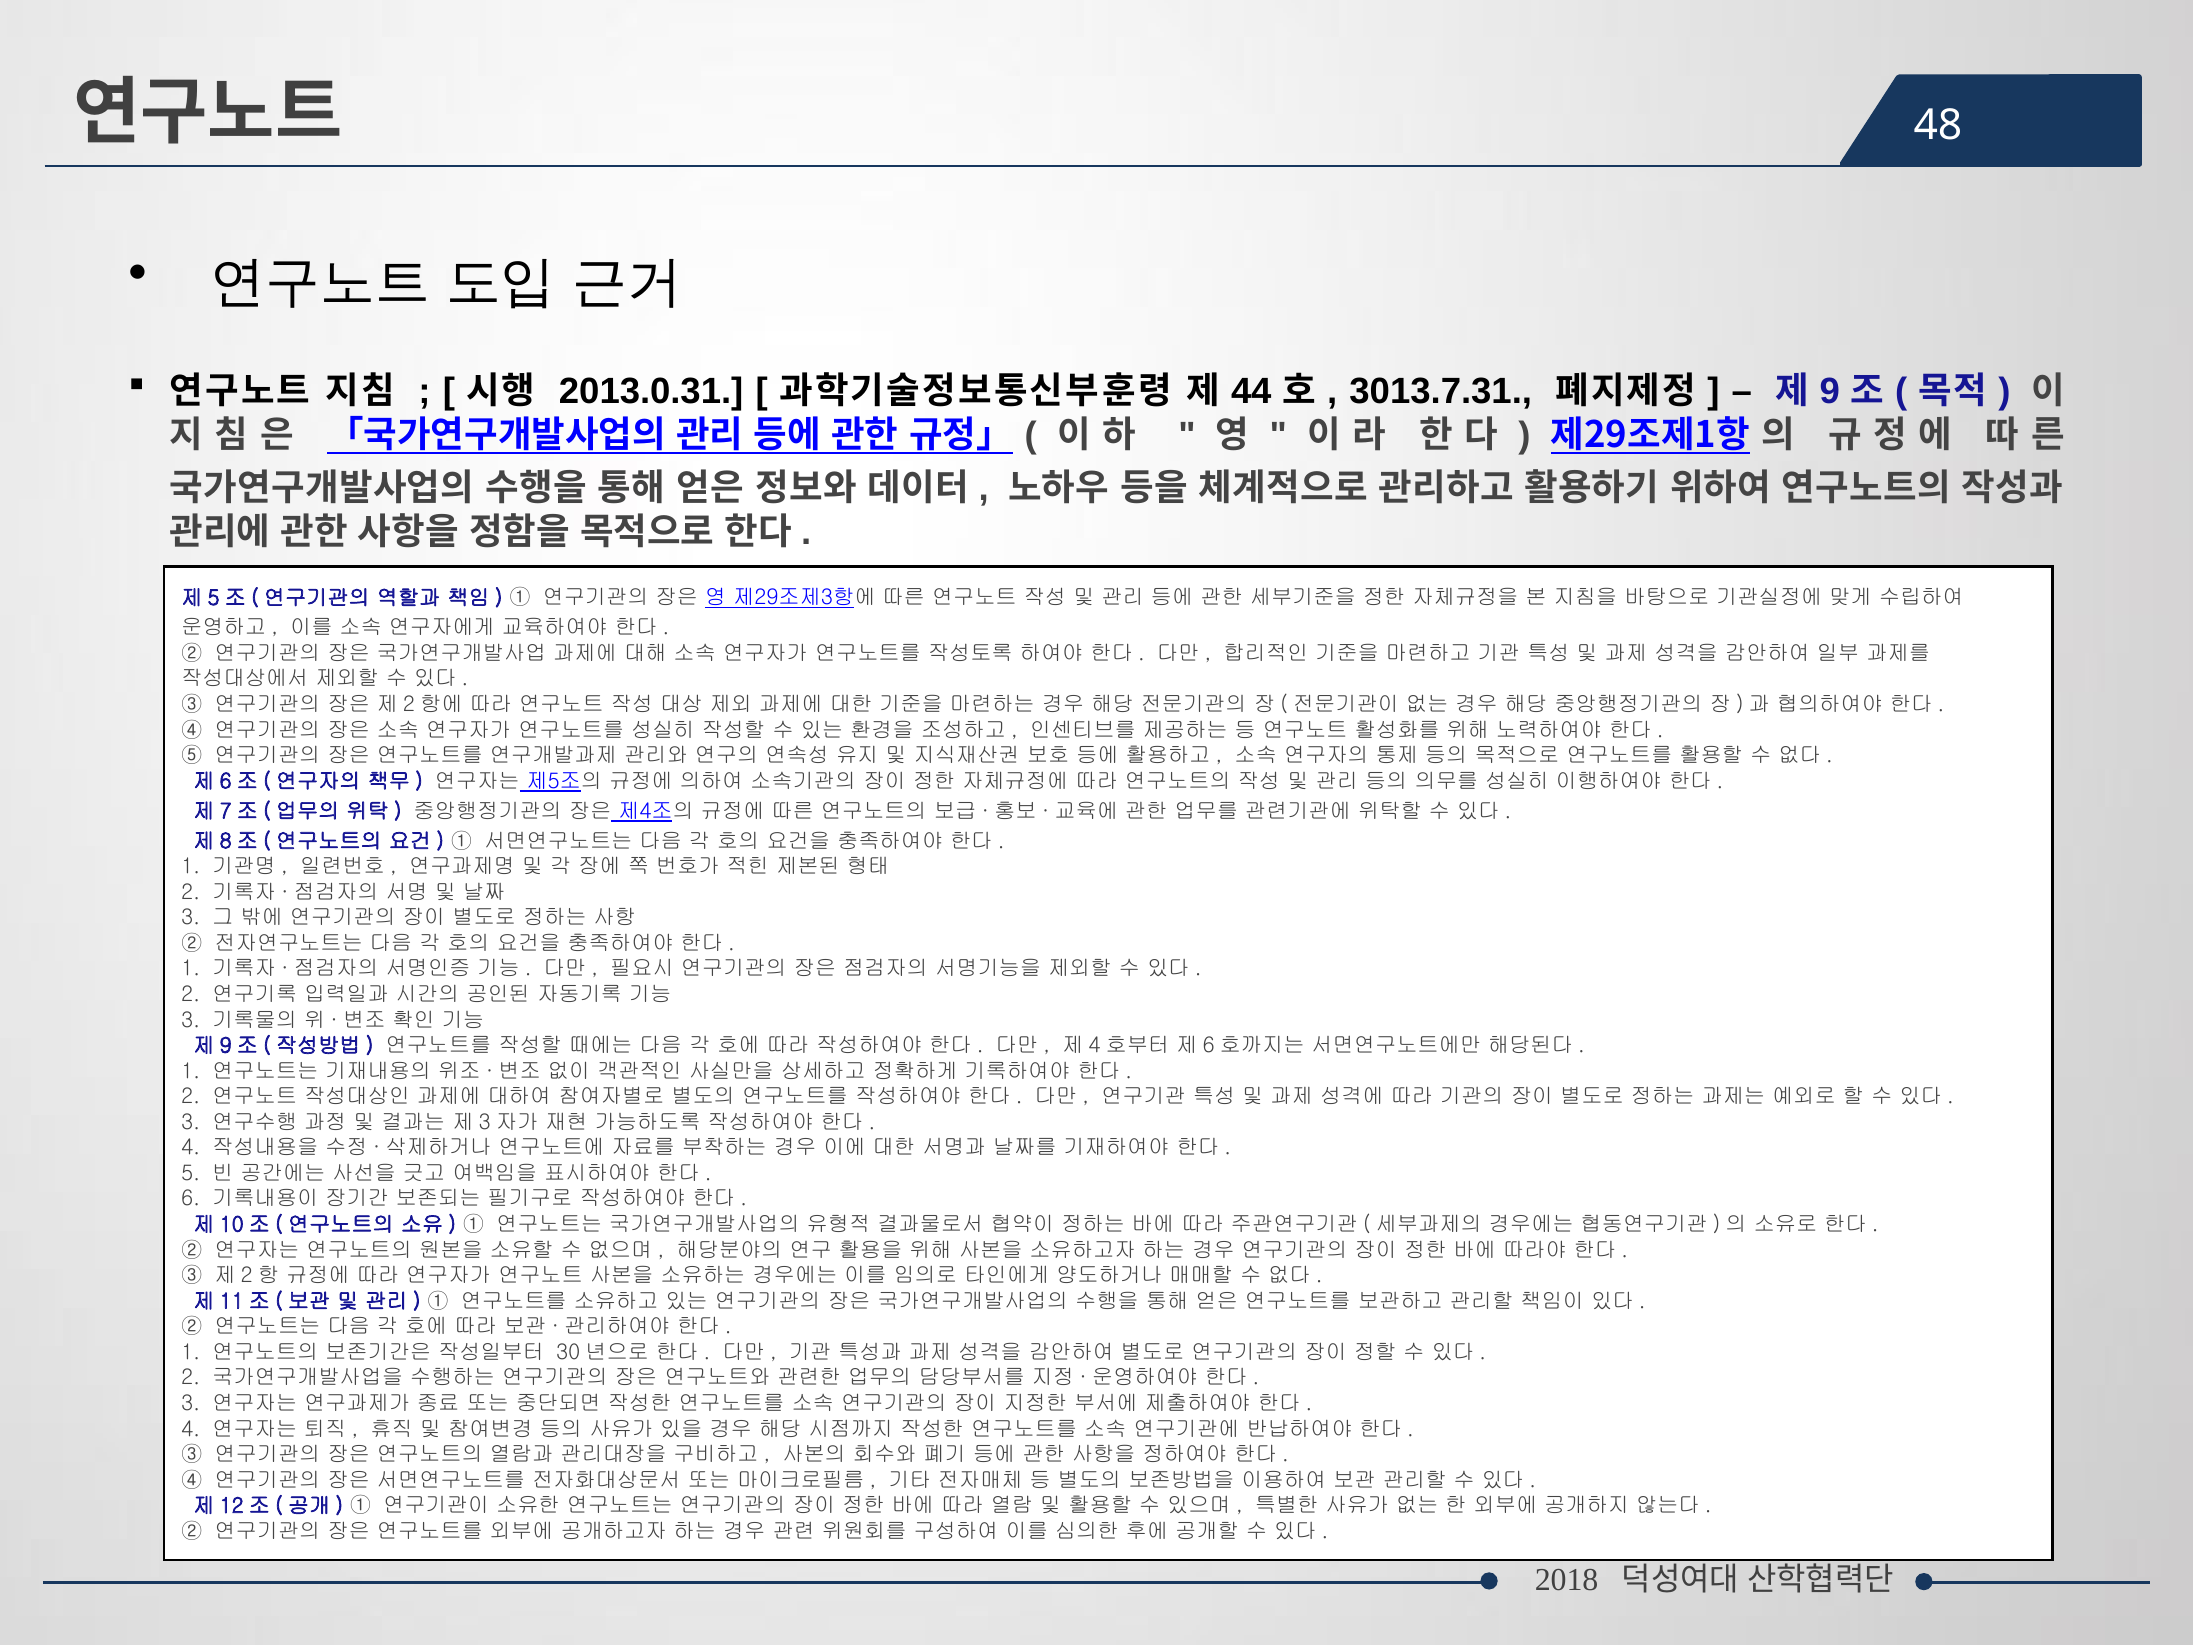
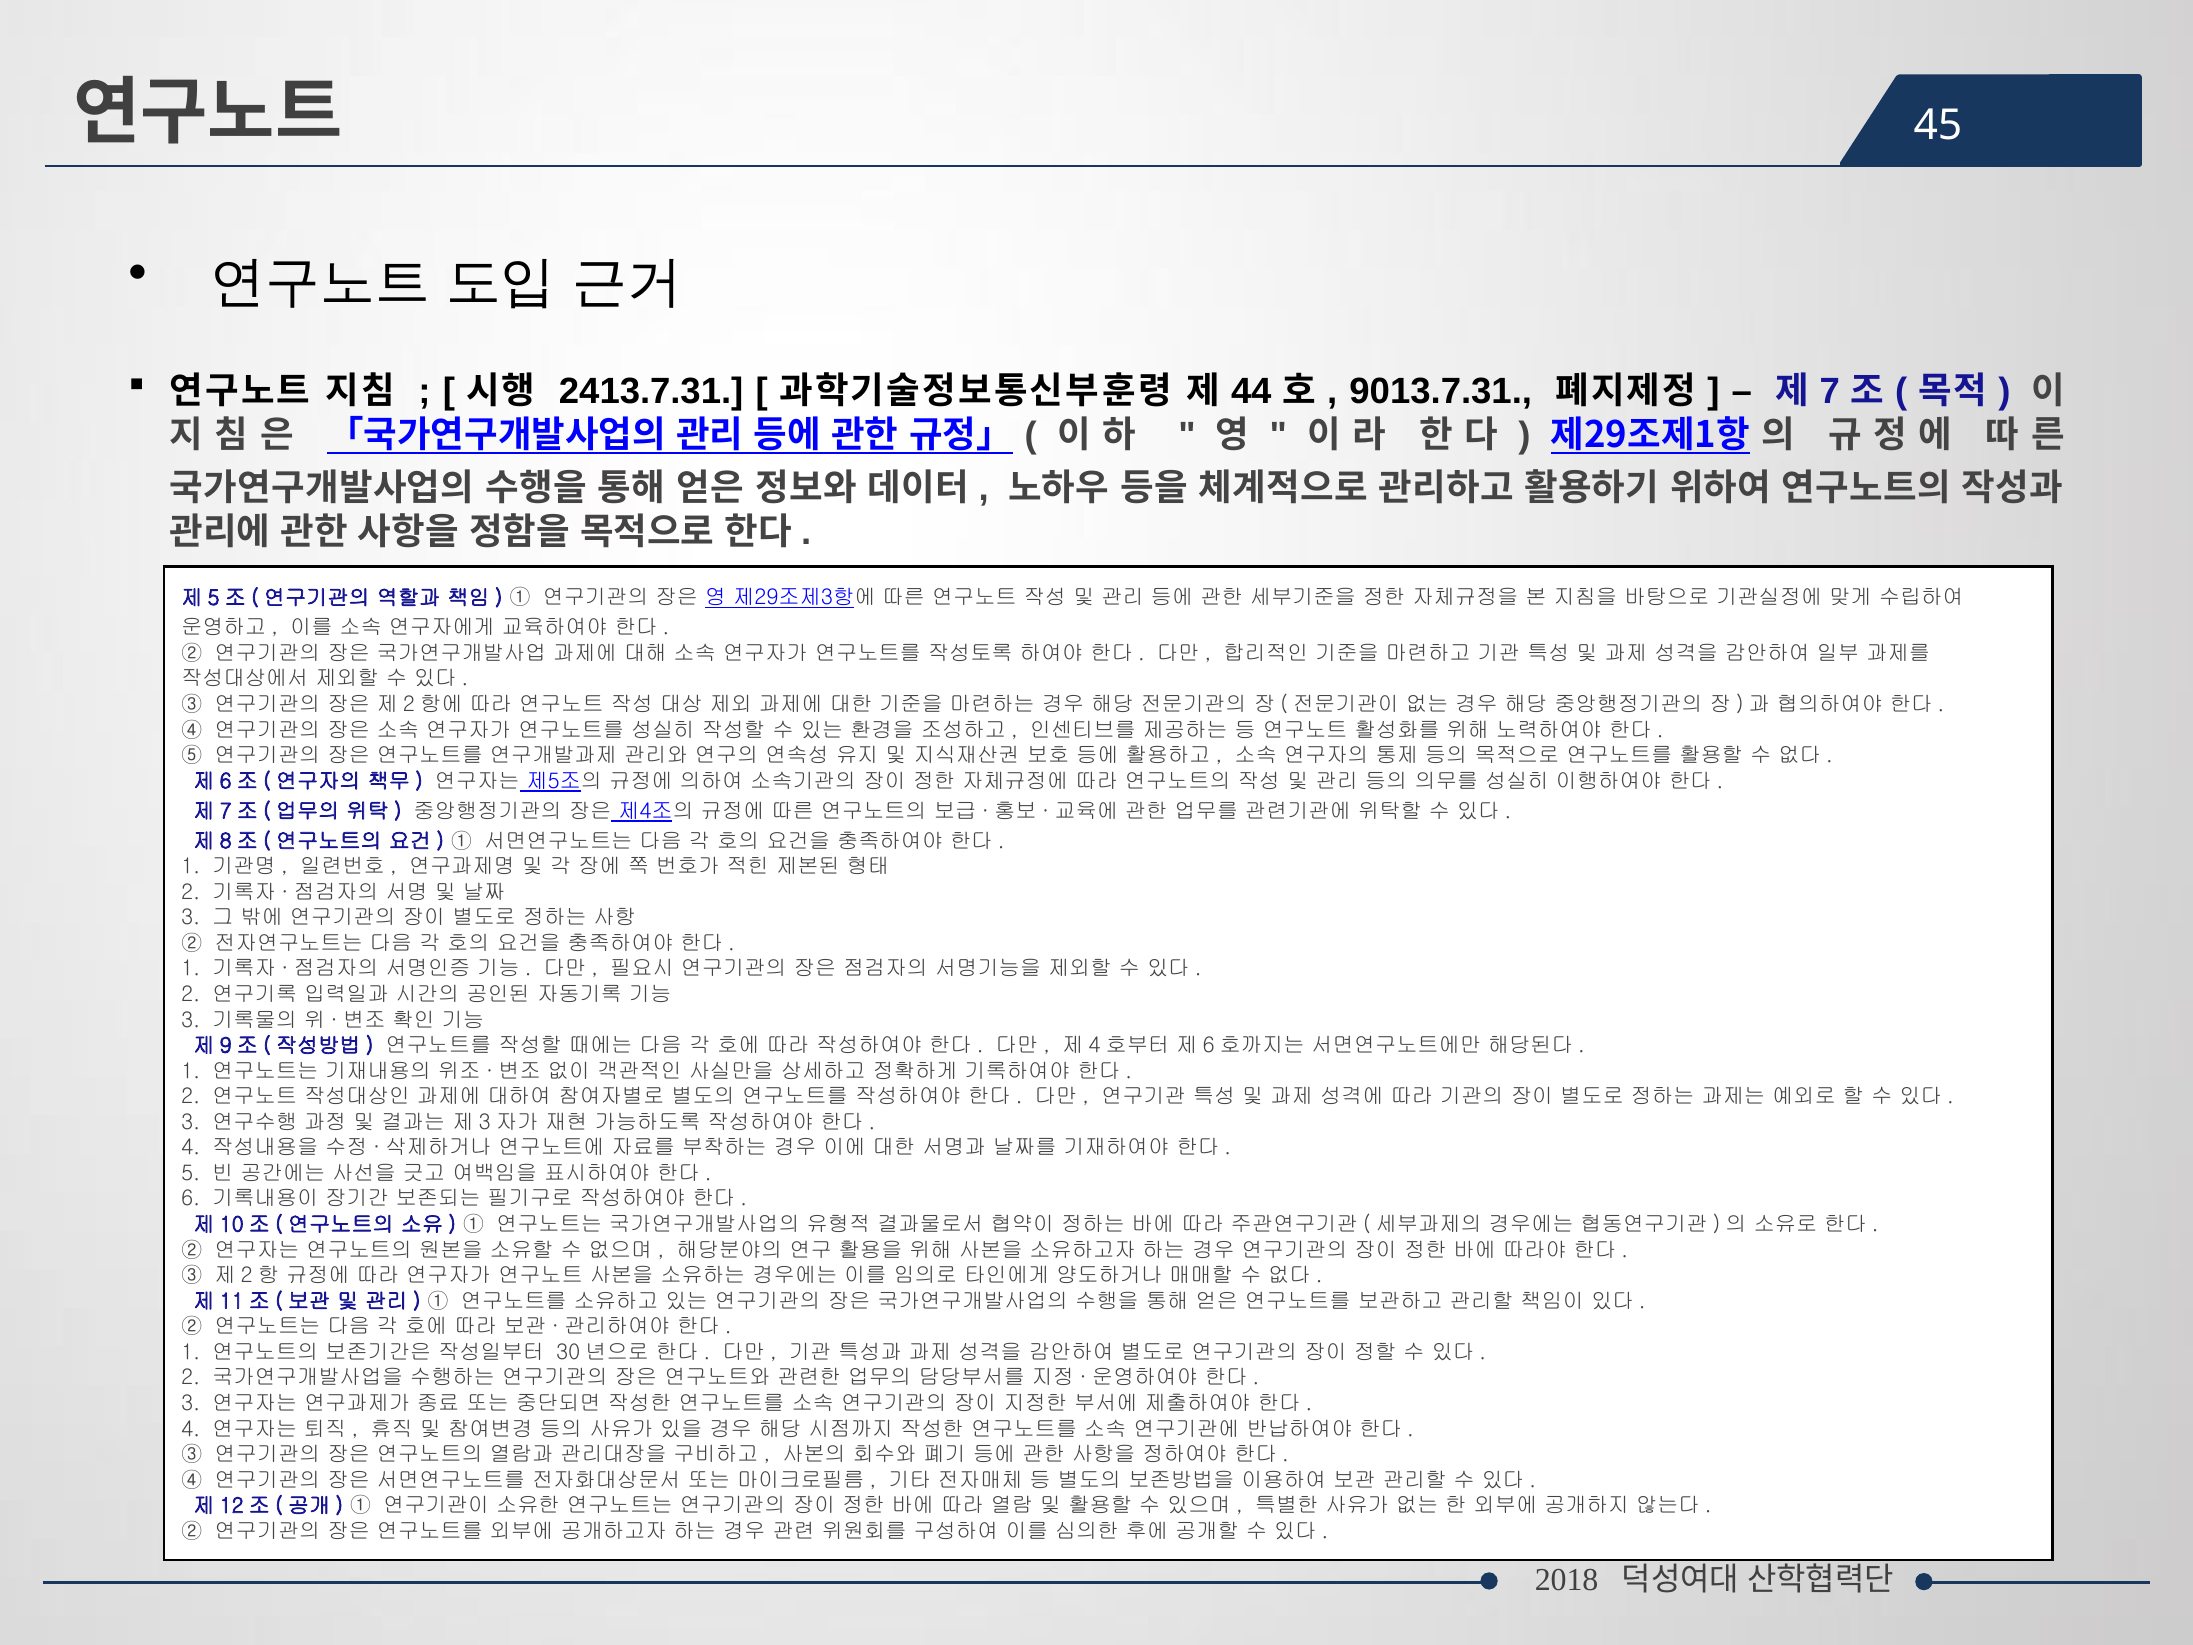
48: 48 -> 45
2013.0.31: 2013.0.31 -> 2413.7.31
3013.7.31: 3013.7.31 -> 9013.7.31
9: 9 -> 7
